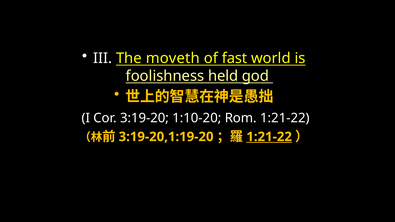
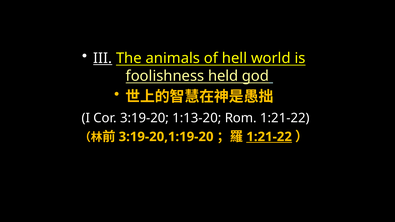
III underline: none -> present
moveth: moveth -> animals
fast: fast -> hell
1:10-20: 1:10-20 -> 1:13-20
